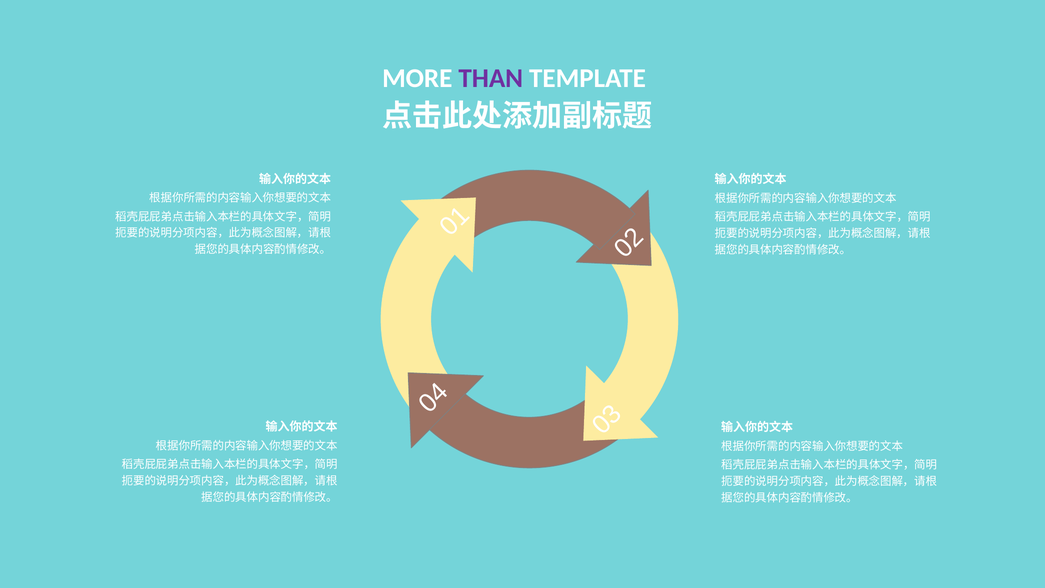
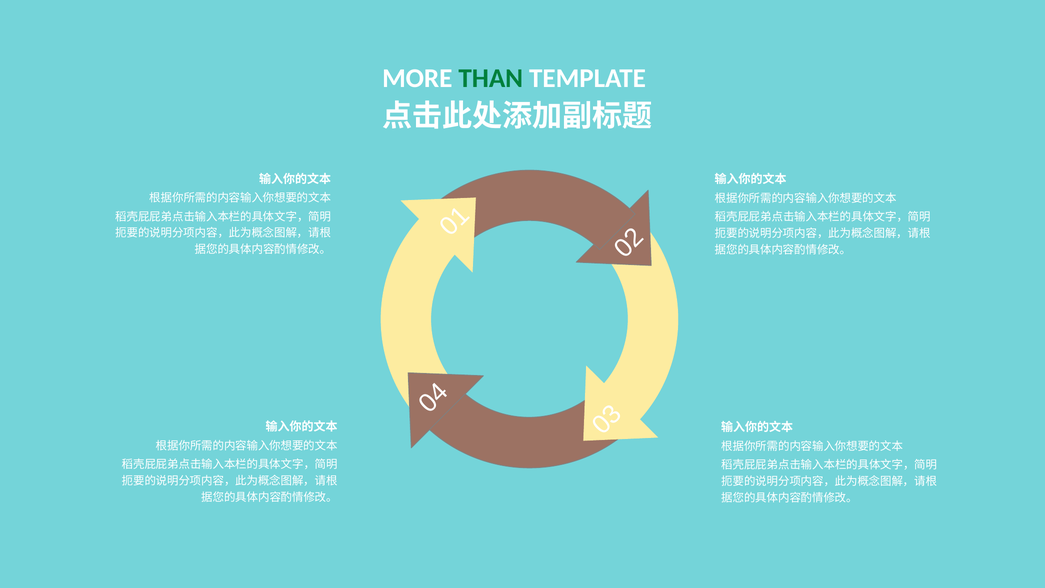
THAN colour: purple -> green
